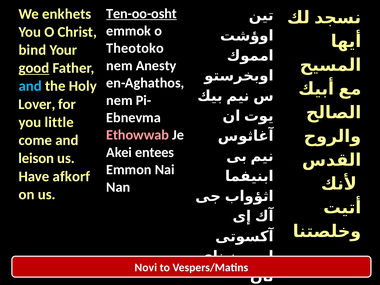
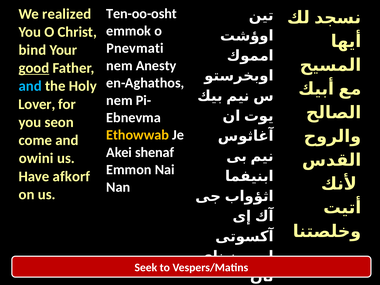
Ten-oo-osht underline: present -> none
enkhets: enkhets -> realized
Theotoko: Theotoko -> Pnevmati
little: little -> seon
Ethowwab colour: pink -> yellow
entees: entees -> shenaf
leison: leison -> owini
Novi: Novi -> Seek
